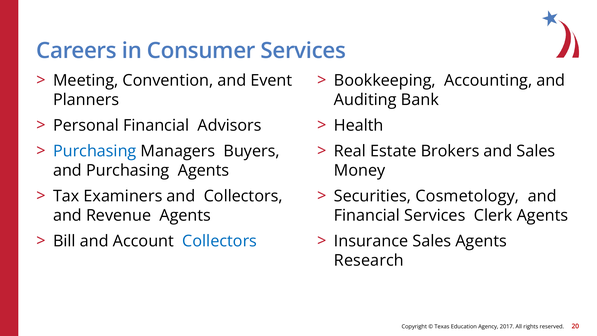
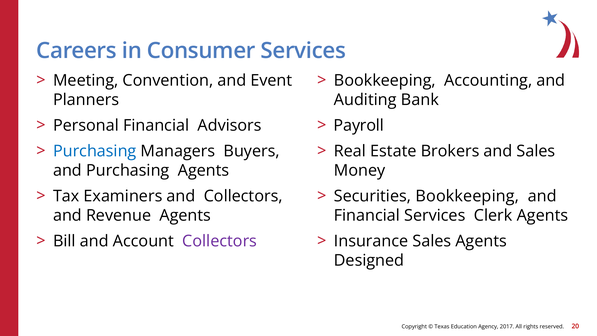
Health: Health -> Payroll
Securities Cosmetology: Cosmetology -> Bookkeeping
Collectors at (220, 241) colour: blue -> purple
Research: Research -> Designed
